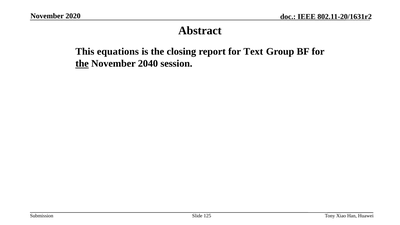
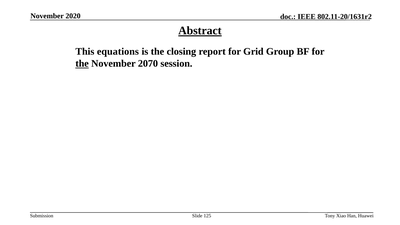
Abstract underline: none -> present
Text: Text -> Grid
2040: 2040 -> 2070
